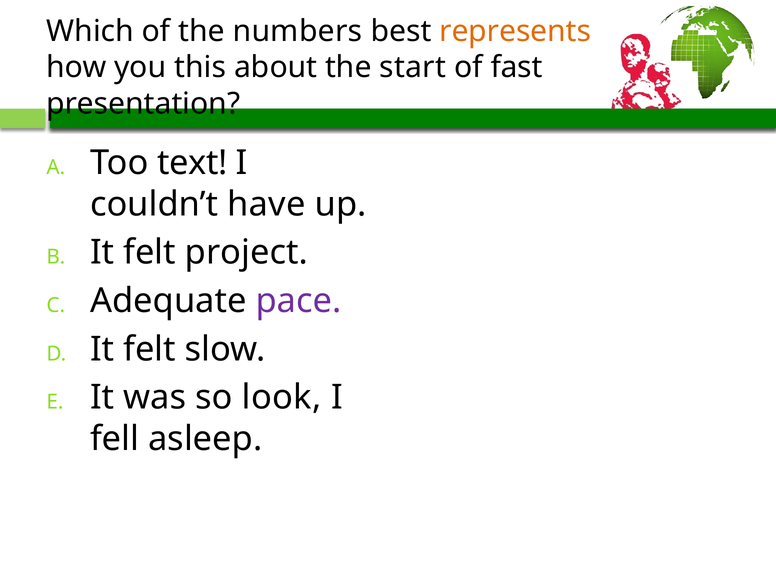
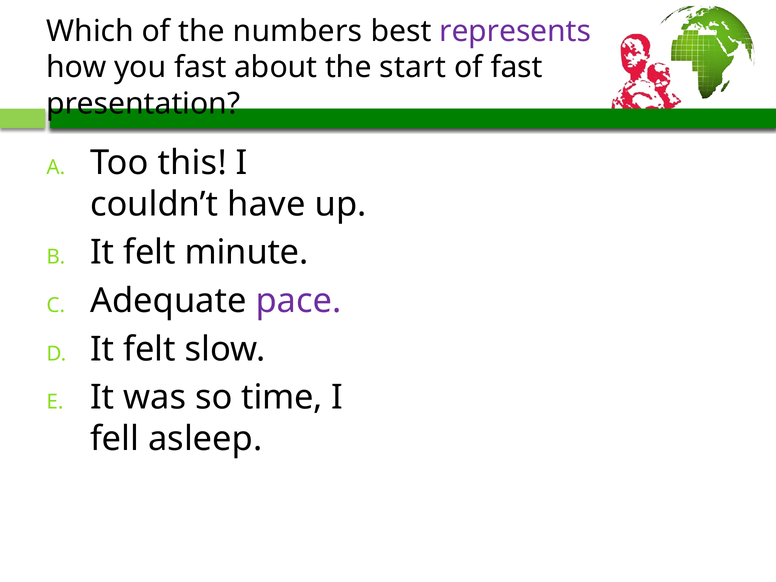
represents colour: orange -> purple
you this: this -> fast
text: text -> this
project: project -> minute
look: look -> time
